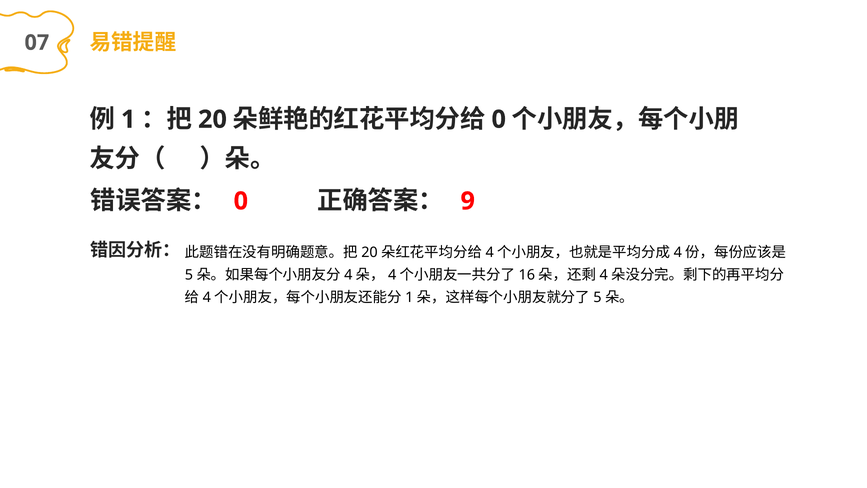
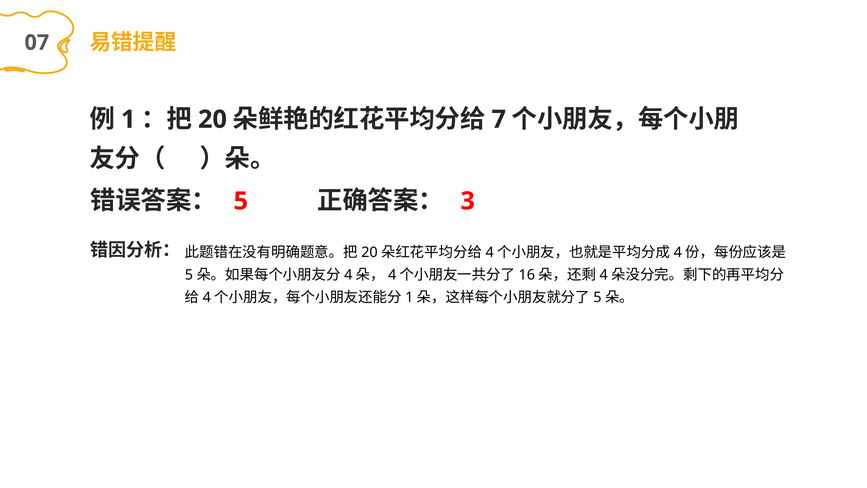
0 at (499, 119): 0 -> 7
0 at (241, 201): 0 -> 5
9: 9 -> 3
